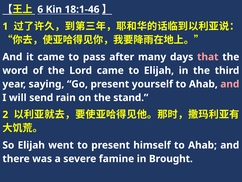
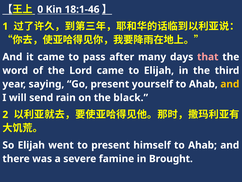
6: 6 -> 0
and at (230, 84) colour: pink -> yellow
stand: stand -> black
